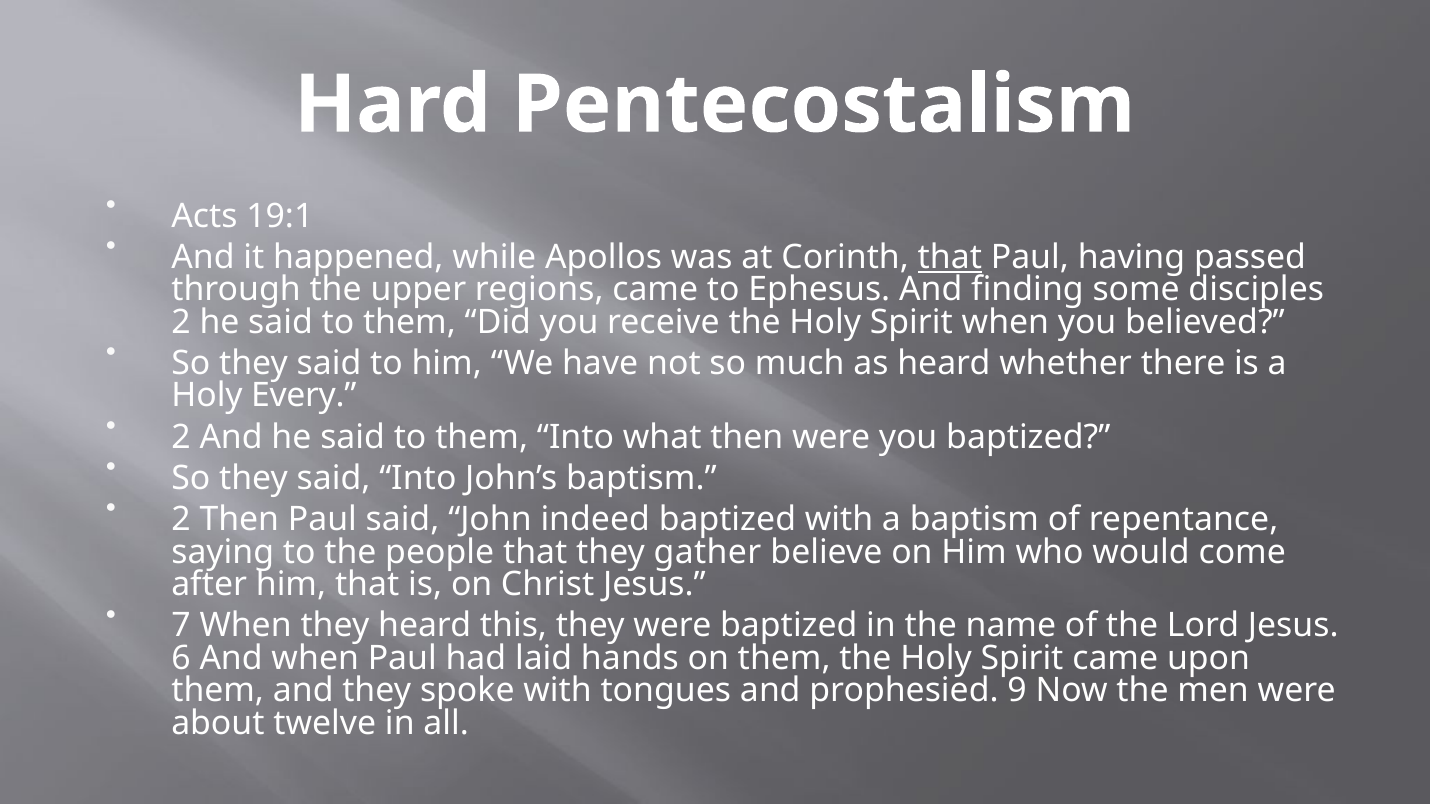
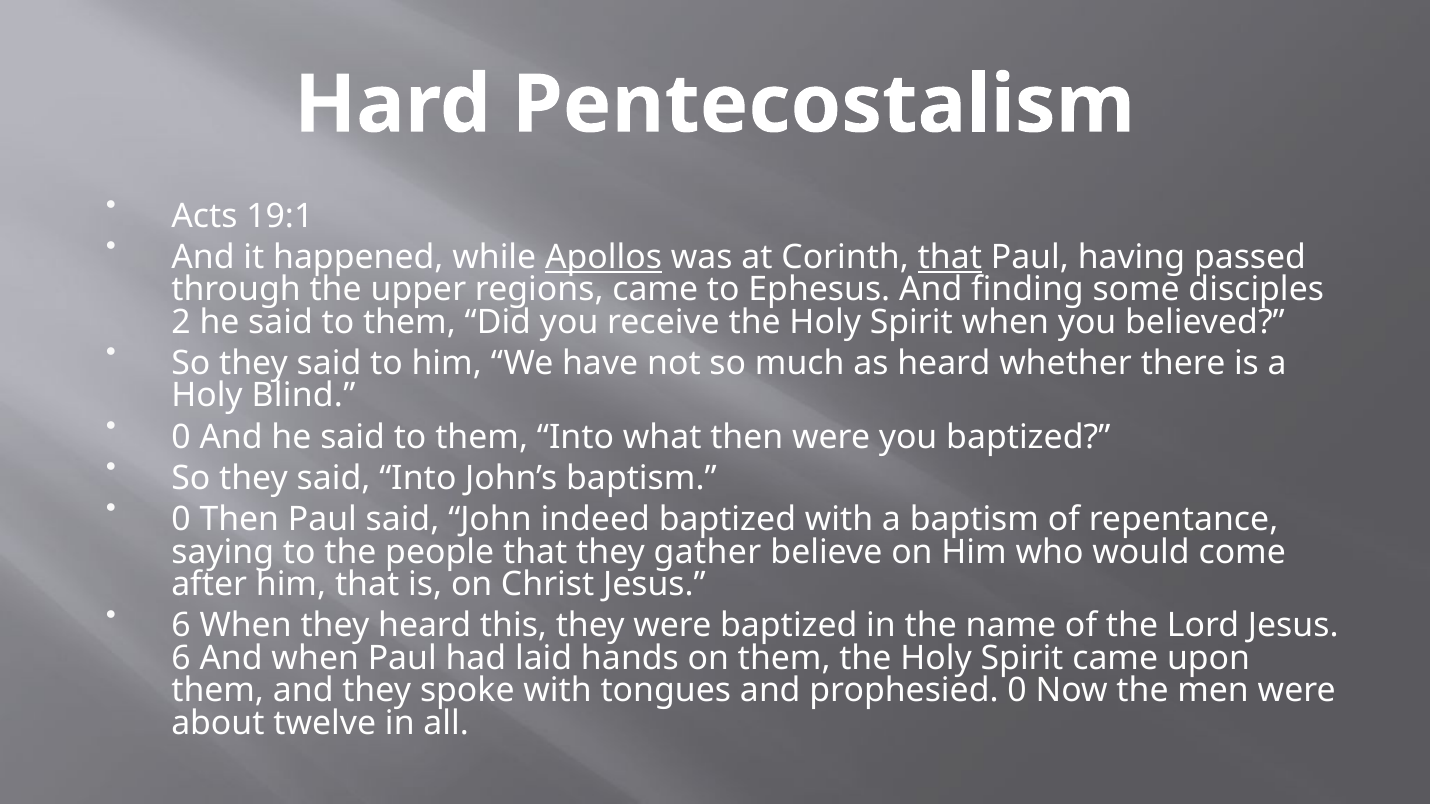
Apollos underline: none -> present
Every: Every -> Blind
2 at (181, 437): 2 -> 0
2 at (181, 520): 2 -> 0
7 at (181, 626): 7 -> 6
prophesied 9: 9 -> 0
